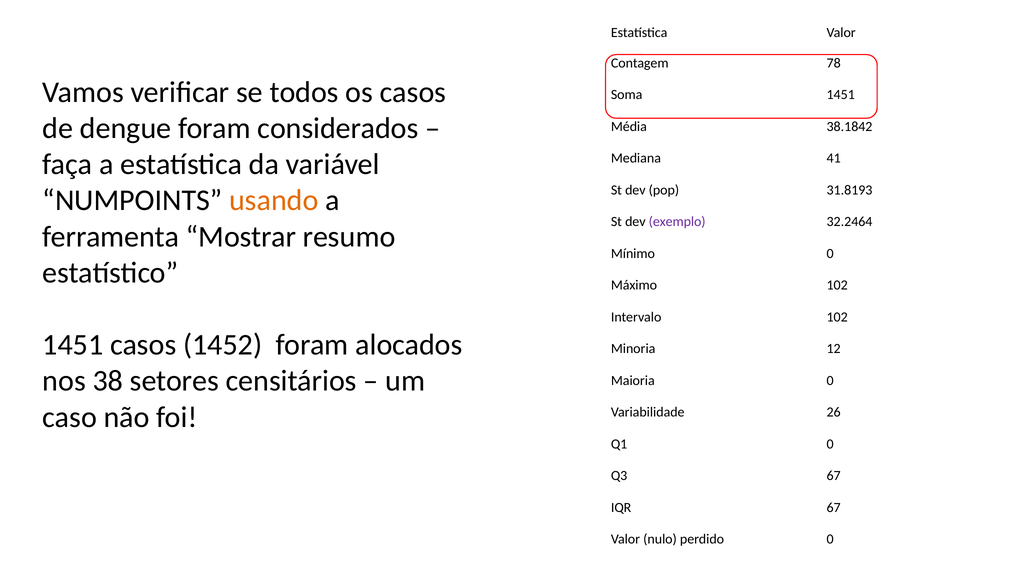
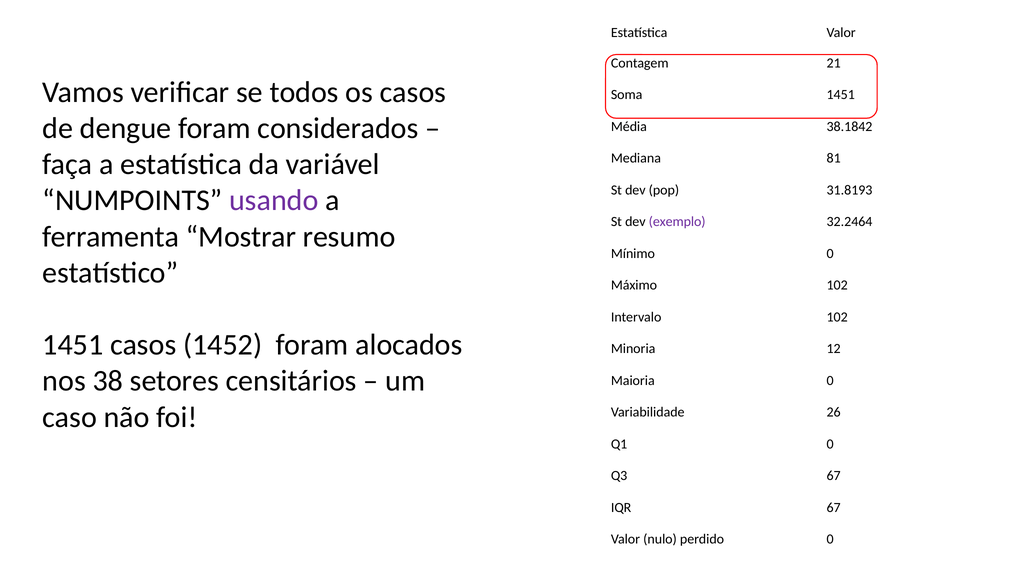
78: 78 -> 21
41: 41 -> 81
usando colour: orange -> purple
